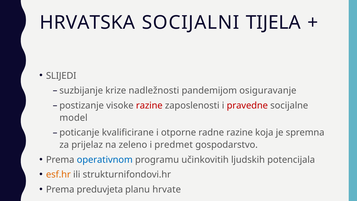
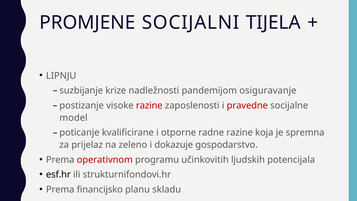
HRVATSKA: HRVATSKA -> PROMJENE
SLIJEDI: SLIJEDI -> LIPNJU
predmet: predmet -> dokazuje
operativnom colour: blue -> red
esf.hr colour: orange -> black
preduvjeta: preduvjeta -> financijsko
hrvate: hrvate -> skladu
